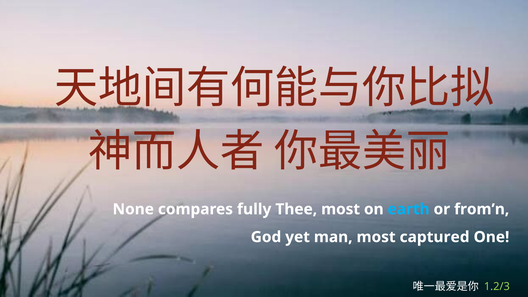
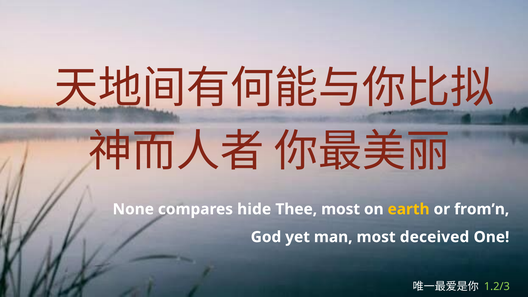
fully: fully -> hide
earth colour: light blue -> yellow
captured: captured -> deceived
